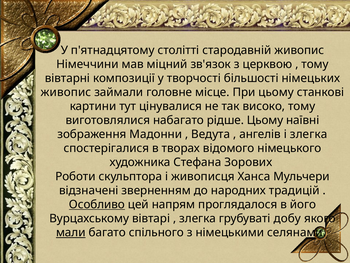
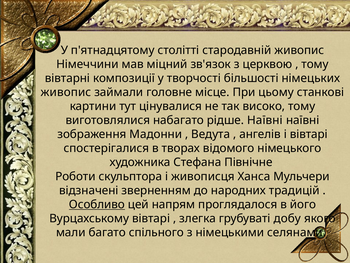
рідше Цьому: Цьому -> Наївні
і злегка: злегка -> вівтарі
Зорових: Зорових -> Північне
мали underline: present -> none
